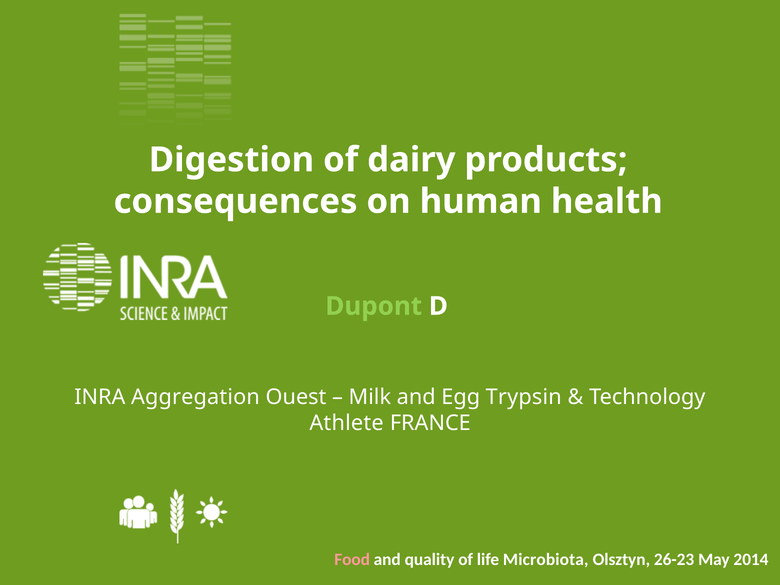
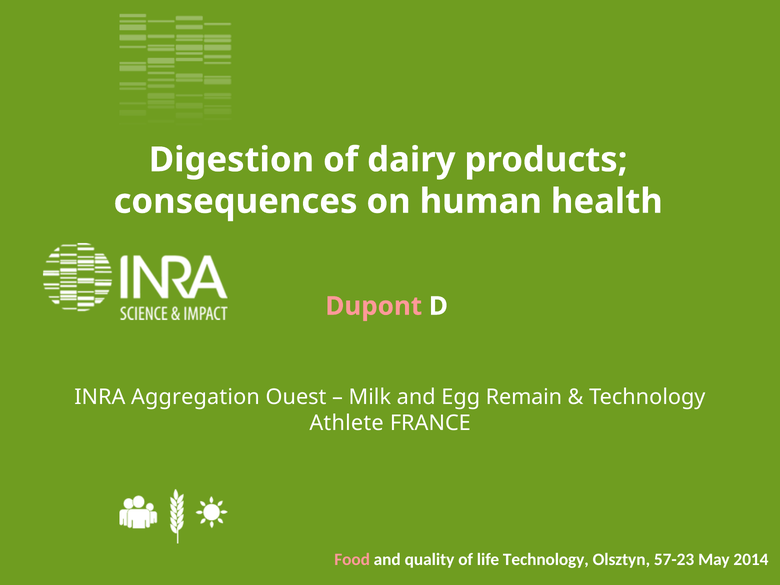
Dupont colour: light green -> pink
Trypsin: Trypsin -> Remain
life Microbiota: Microbiota -> Technology
26-23: 26-23 -> 57-23
